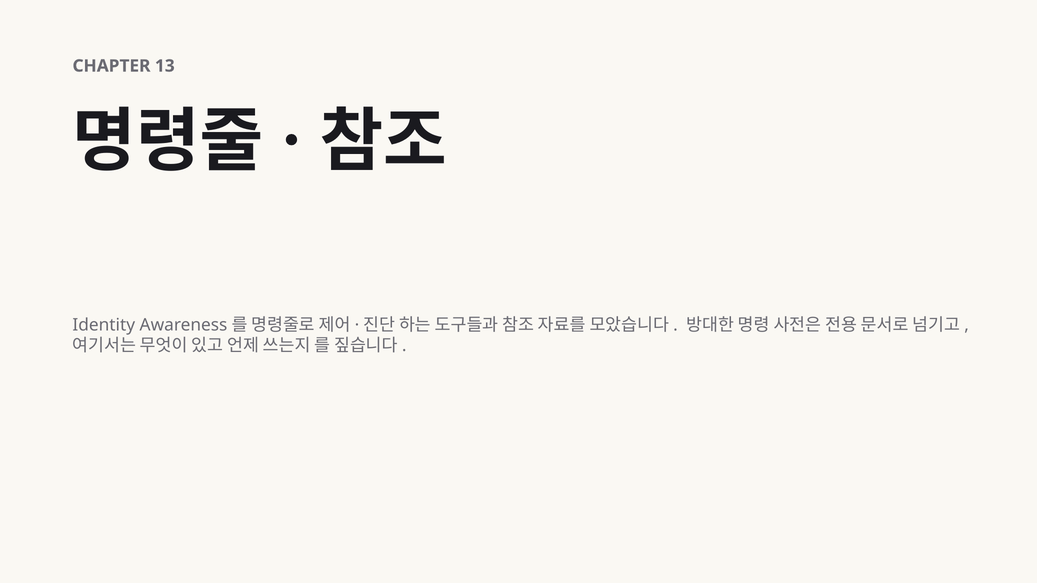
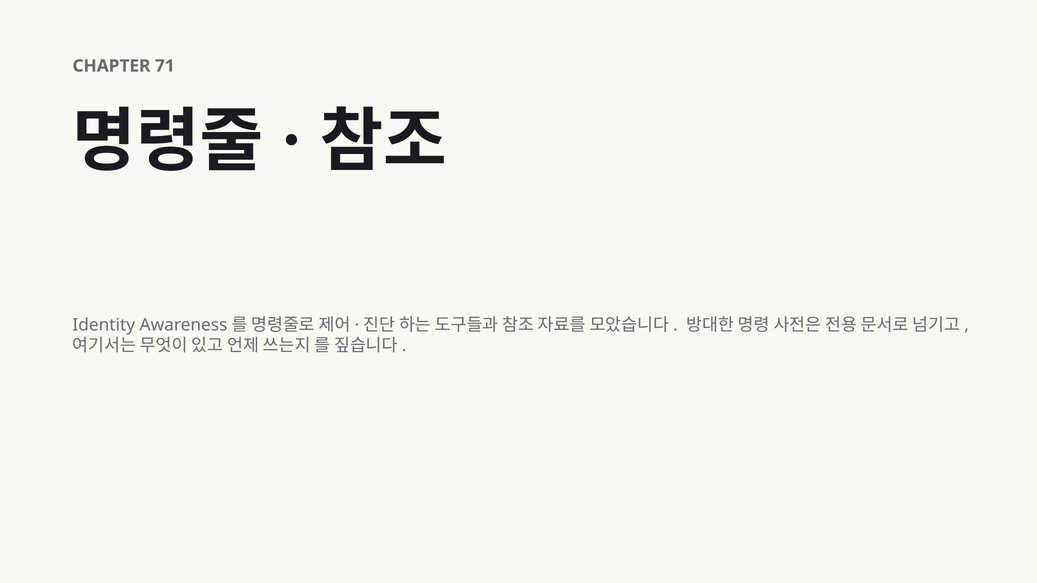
13: 13 -> 71
